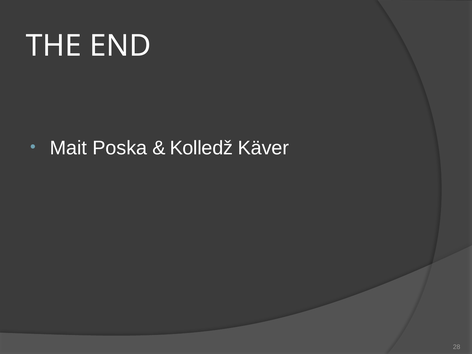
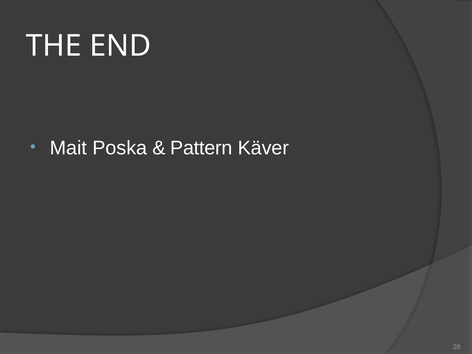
Kolledž: Kolledž -> Pattern
